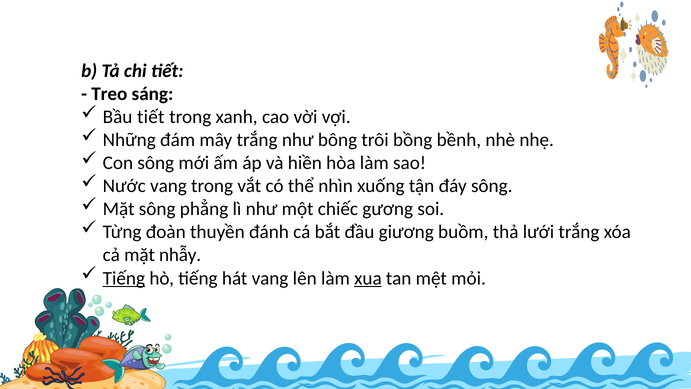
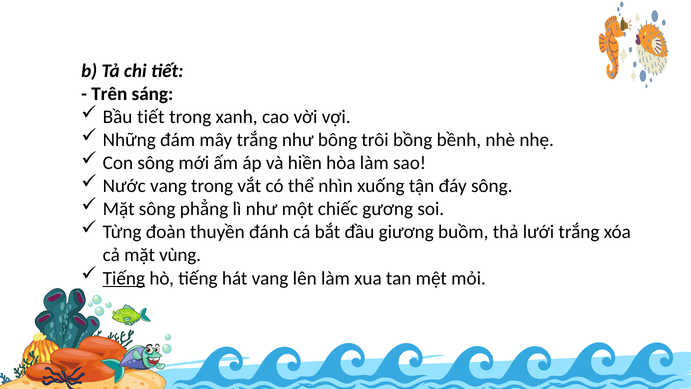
Treo: Treo -> Trên
nhẫy: nhẫy -> vùng
xua underline: present -> none
